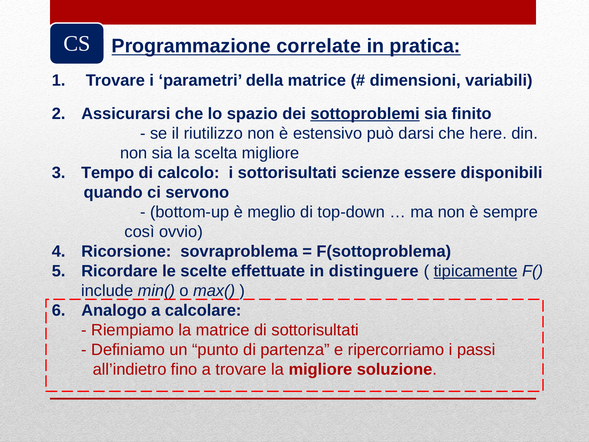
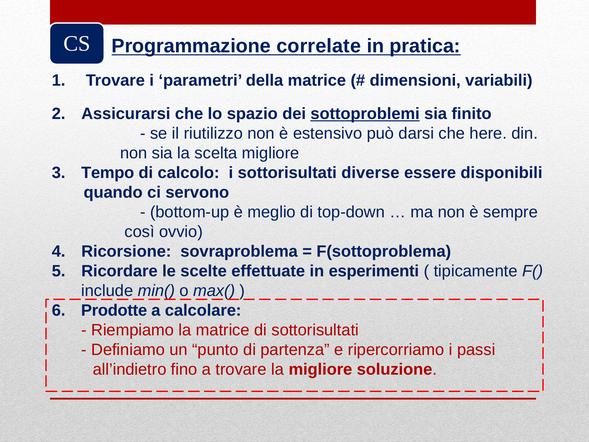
scienze: scienze -> diverse
distinguere: distinguere -> esperimenti
tipicamente underline: present -> none
Analogo: Analogo -> Prodotte
